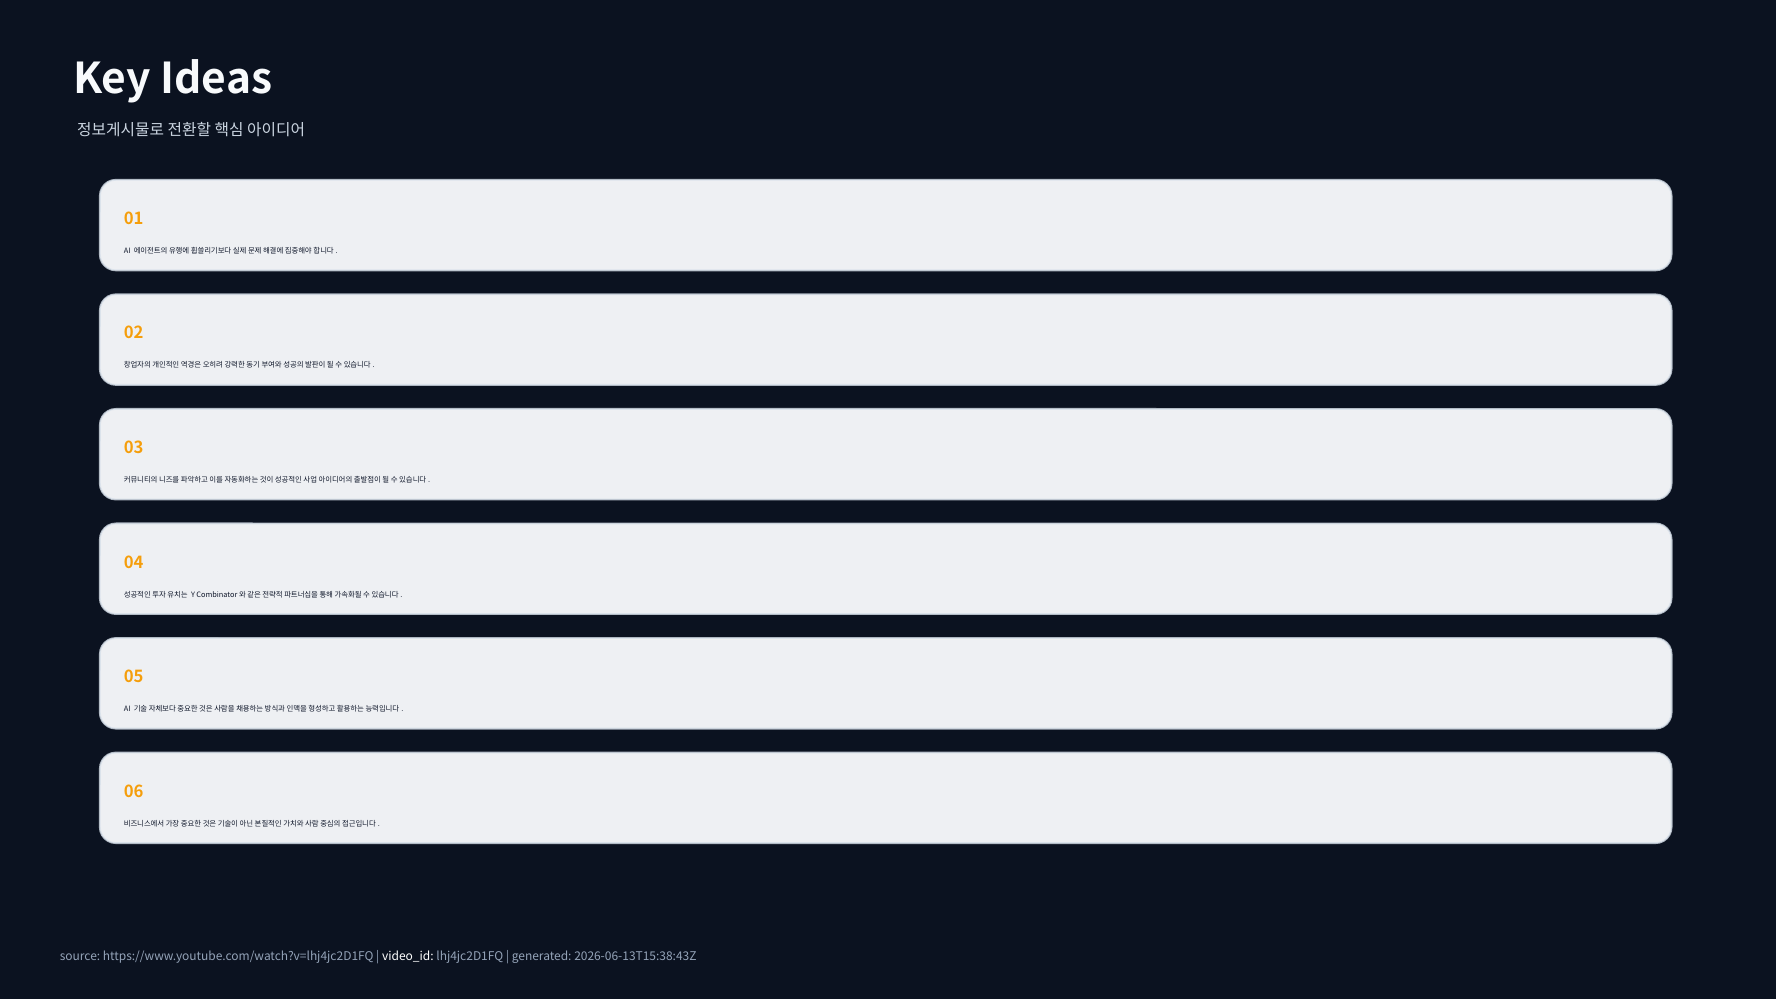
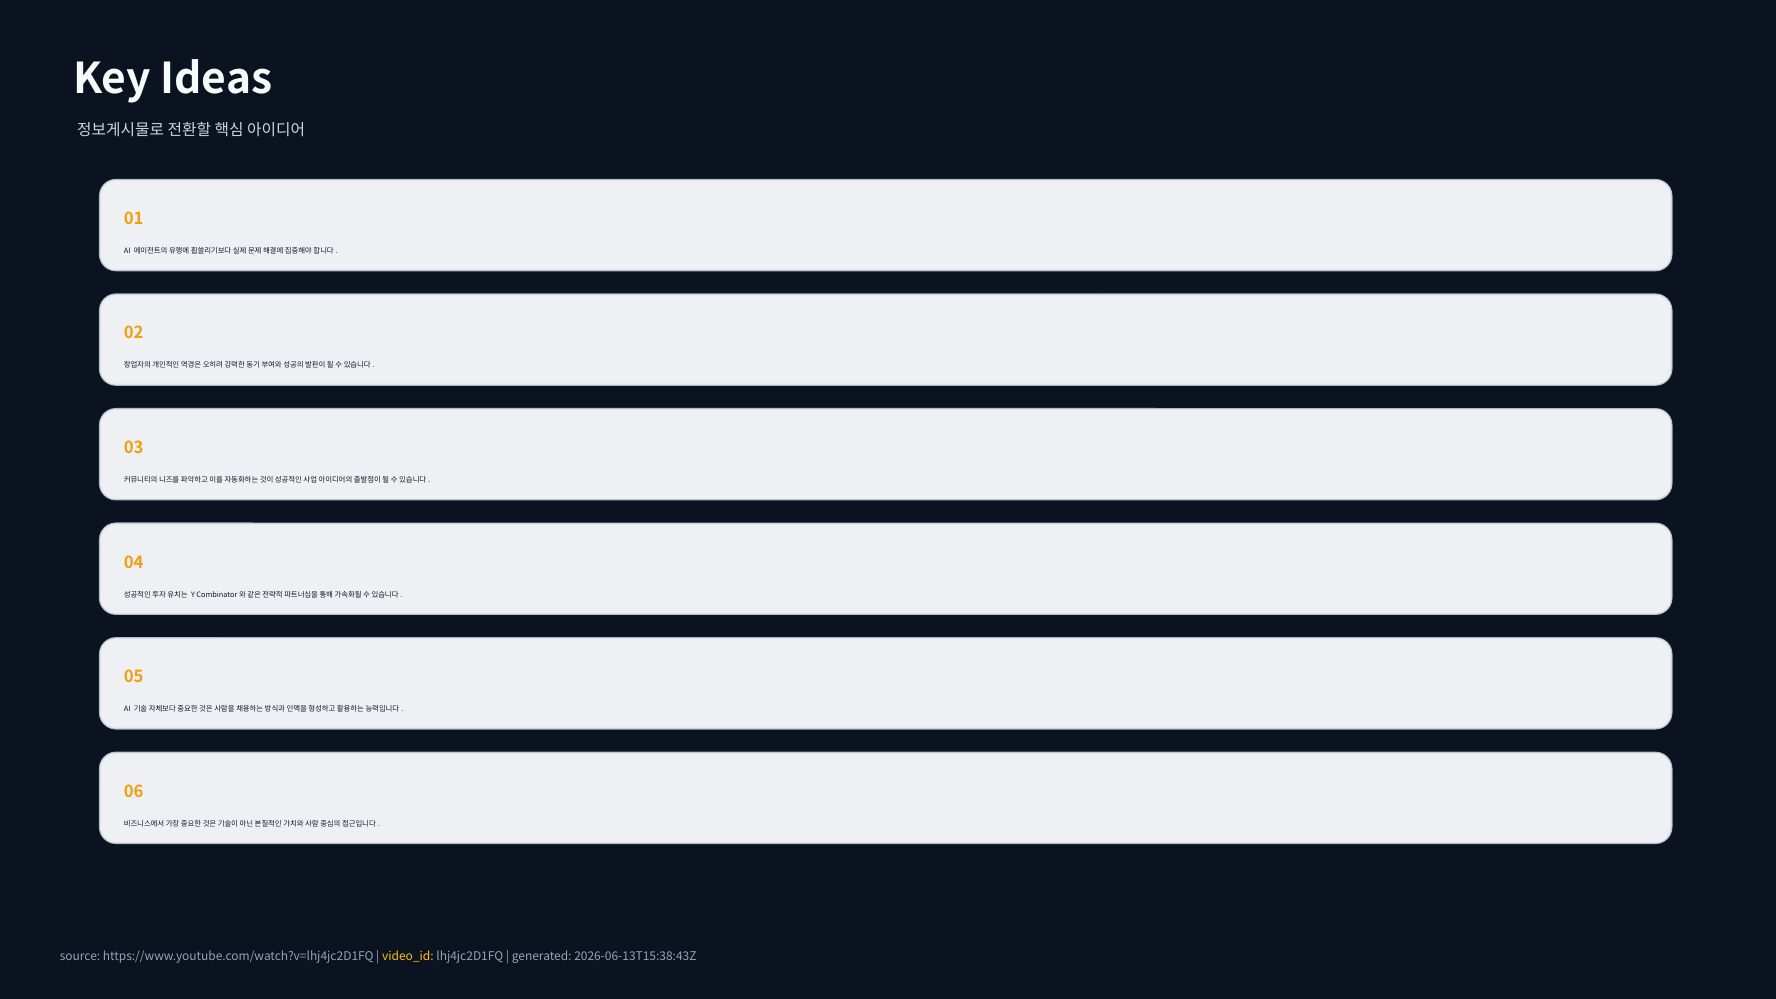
video_id colour: white -> yellow
